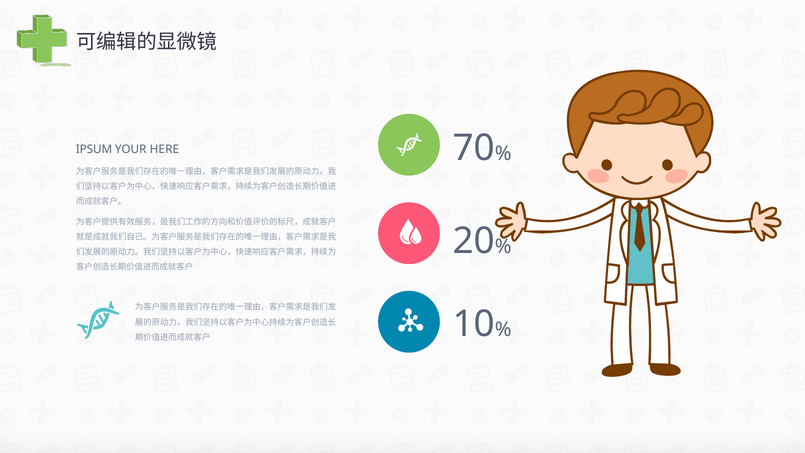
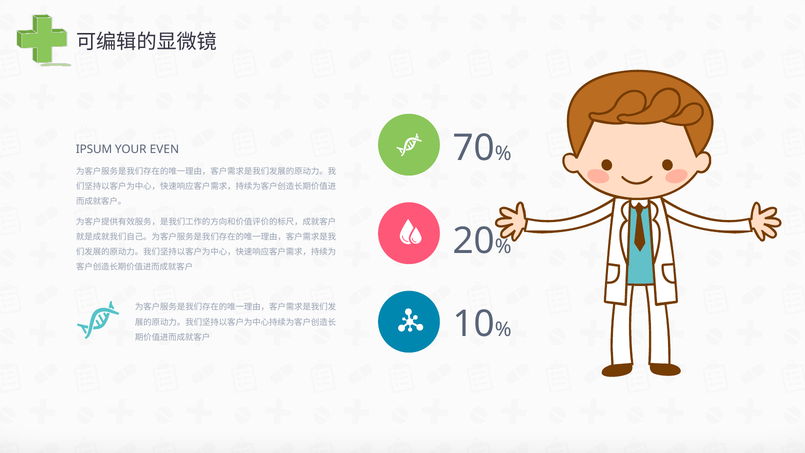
HERE: HERE -> EVEN
